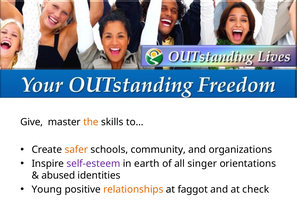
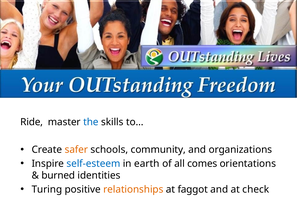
Give: Give -> Ride
the colour: orange -> blue
self-esteem colour: purple -> blue
singer: singer -> comes
abused: abused -> burned
Young: Young -> Turing
